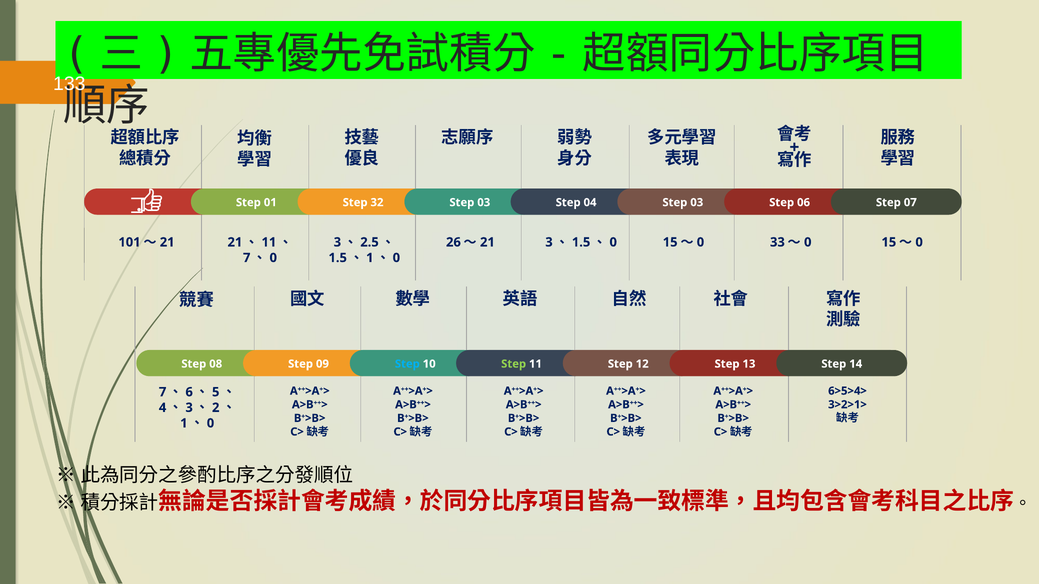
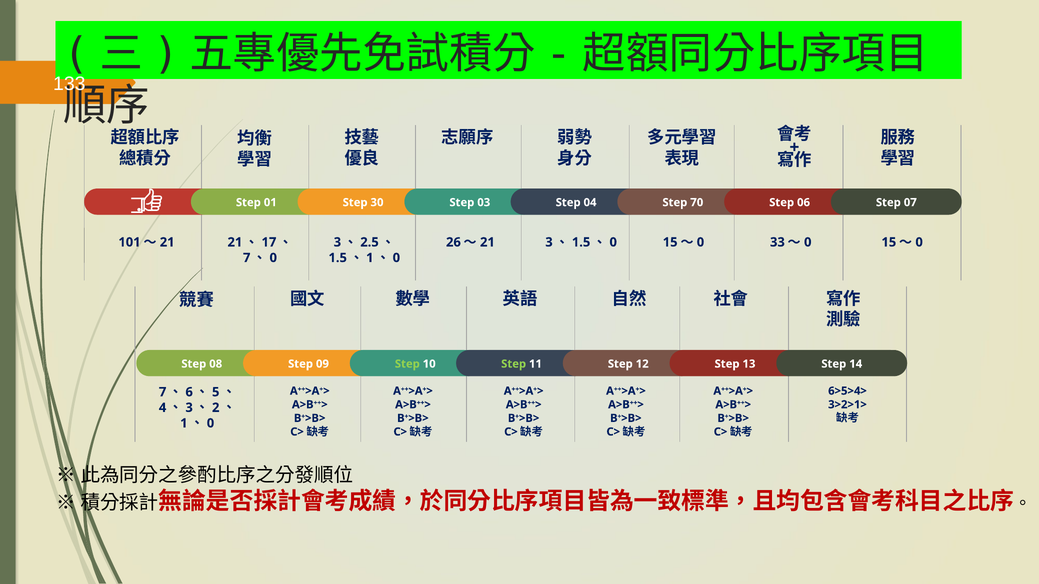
32: 32 -> 30
04 Step 03: 03 -> 70
11 at (269, 242): 11 -> 17
Step at (407, 364) colour: light blue -> light green
